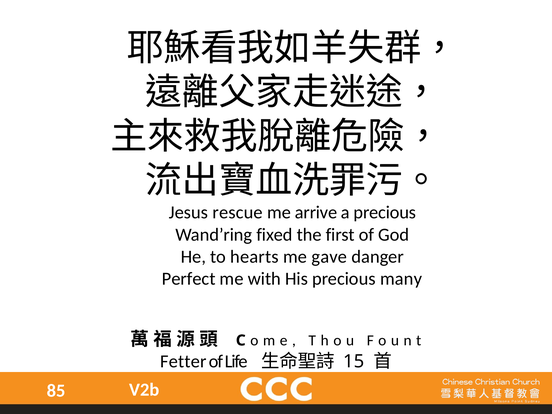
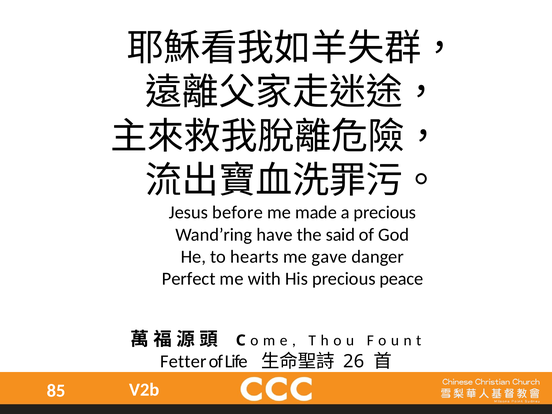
rescue: rescue -> before
arrive: arrive -> made
fixed: fixed -> have
first: first -> said
many: many -> peace
15: 15 -> 26
